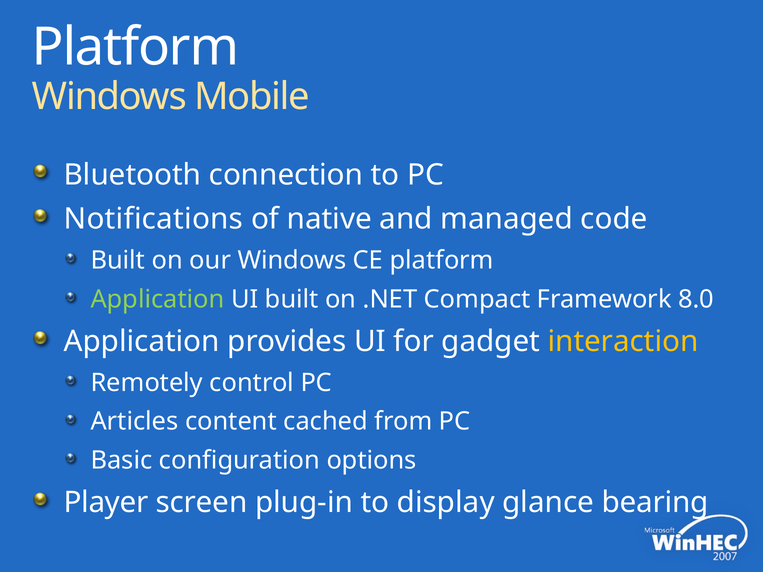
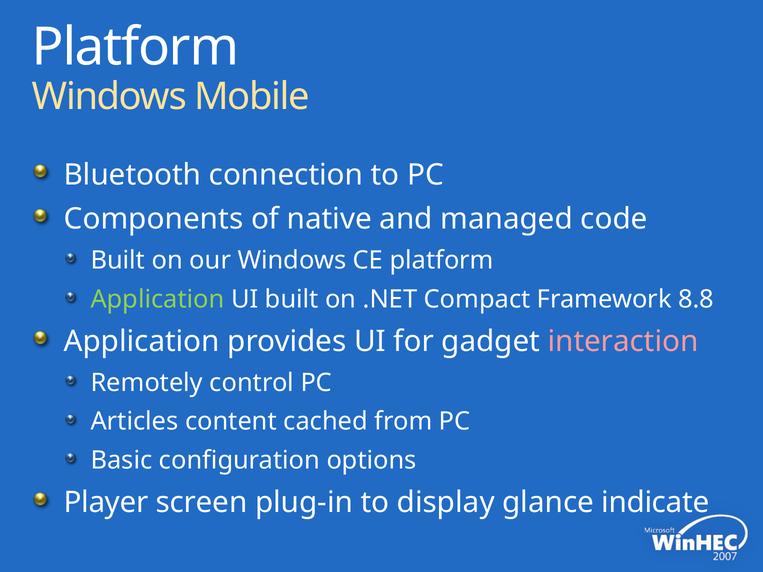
Notifications: Notifications -> Components
8.0: 8.0 -> 8.8
interaction colour: yellow -> pink
bearing: bearing -> indicate
